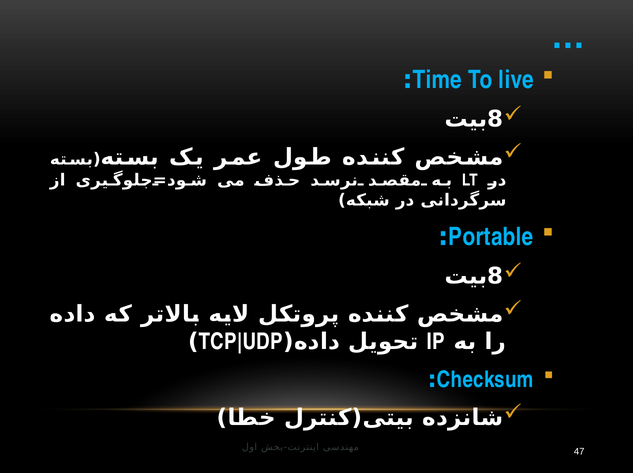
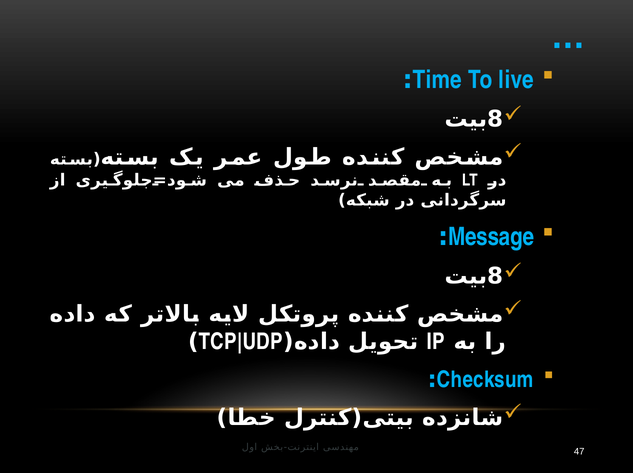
Portable: Portable -> Message
